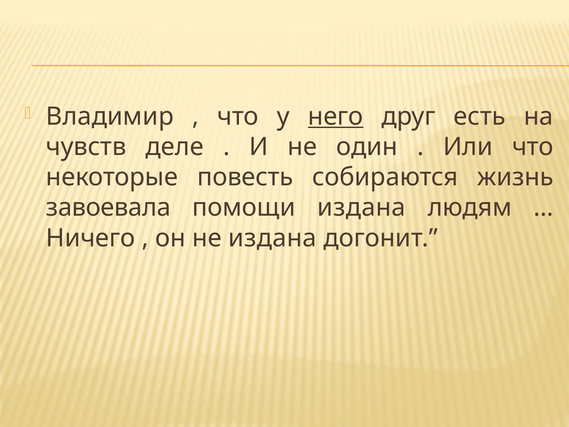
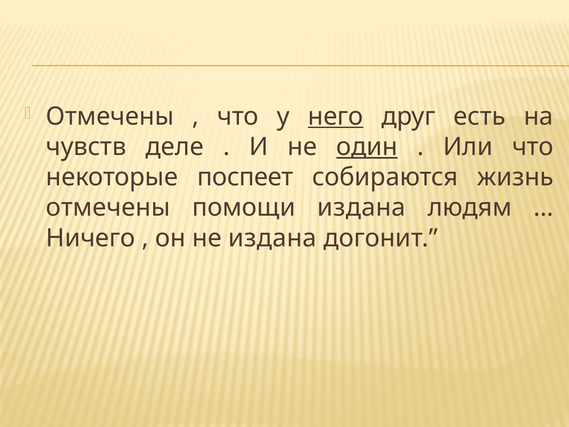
Владимир at (110, 116): Владимир -> Отмечены
один underline: none -> present
повесть: повесть -> поспеет
завоевала at (108, 208): завоевала -> отмечены
